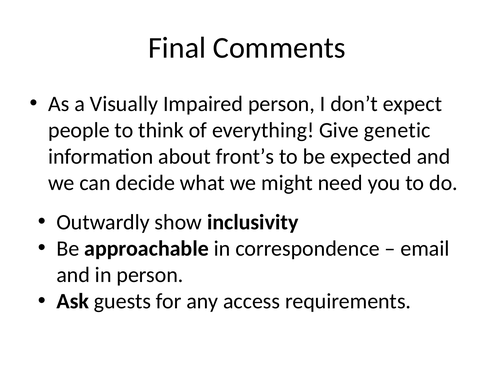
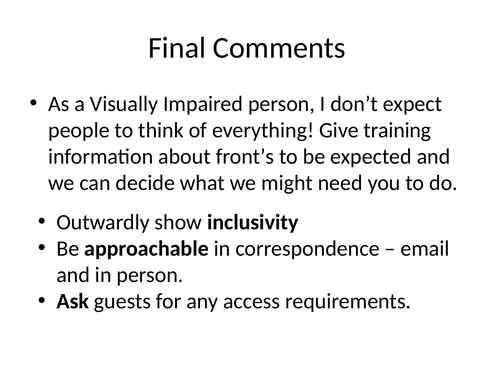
genetic: genetic -> training
